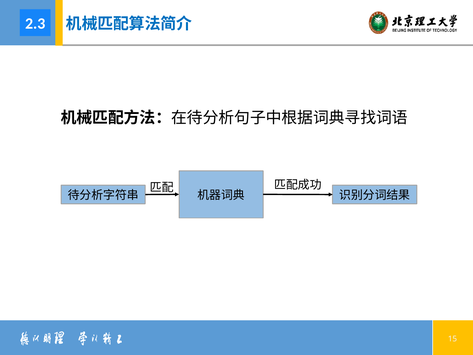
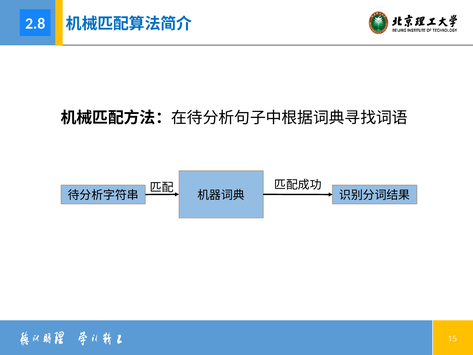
2.3: 2.3 -> 2.8
